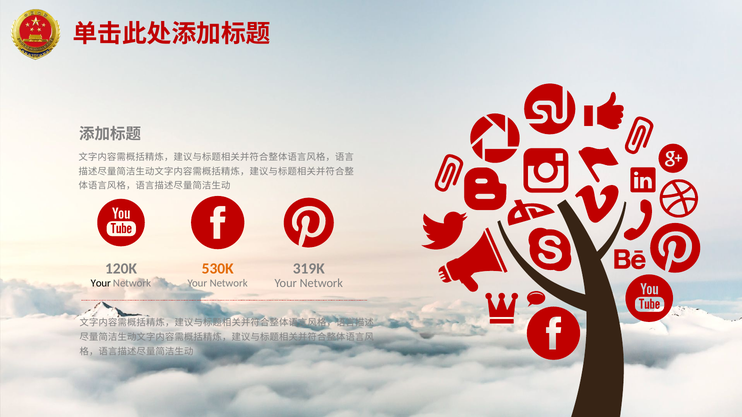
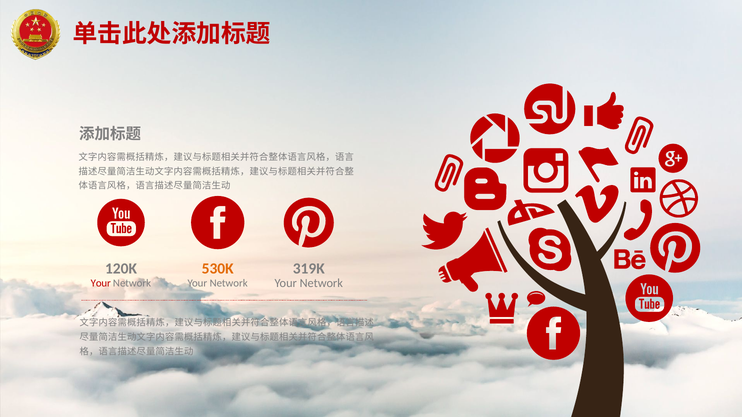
Your at (101, 283) colour: black -> red
